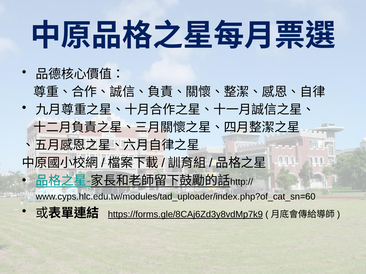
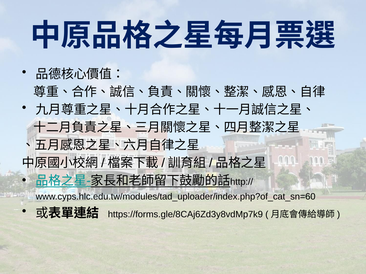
https://forms.gle/8CAj6Zd3y8vdMp7k9 underline: present -> none
